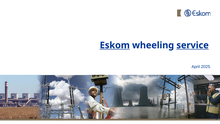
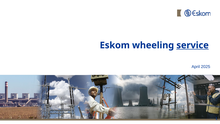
Eskom underline: present -> none
